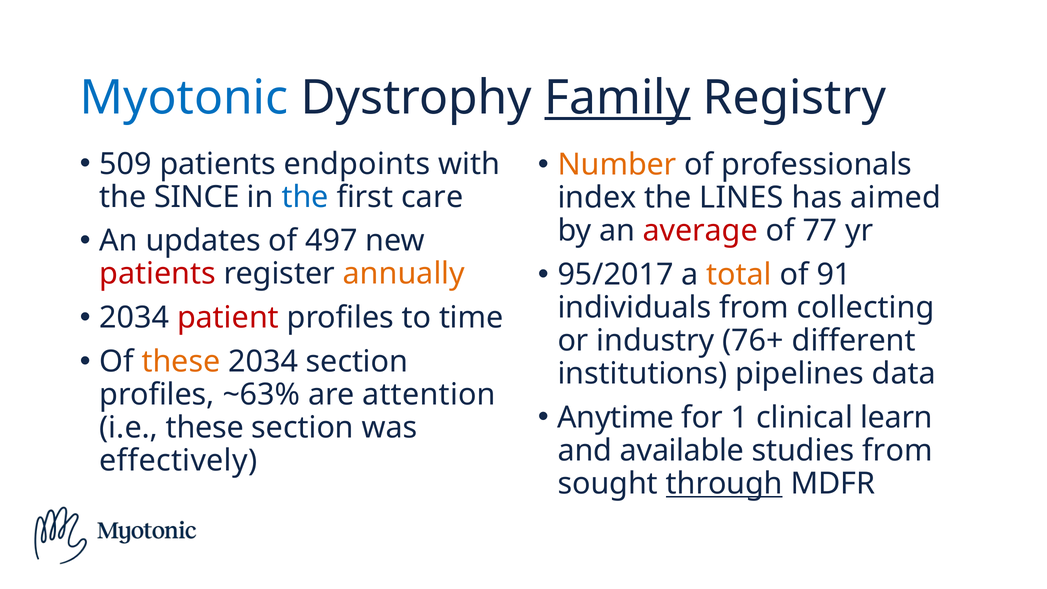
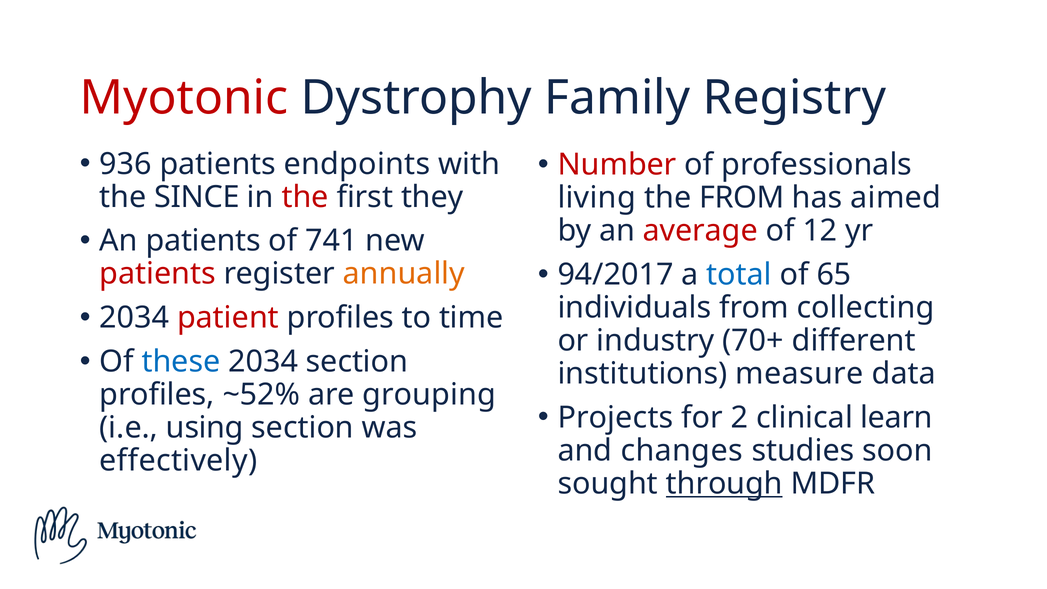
Myotonic colour: blue -> red
Family underline: present -> none
509: 509 -> 936
Number colour: orange -> red
the at (305, 197) colour: blue -> red
care: care -> they
index: index -> living
the LINES: LINES -> FROM
77: 77 -> 12
An updates: updates -> patients
497: 497 -> 741
95/2017: 95/2017 -> 94/2017
total colour: orange -> blue
91: 91 -> 65
76+: 76+ -> 70+
these at (181, 362) colour: orange -> blue
pipelines: pipelines -> measure
~63%: ~63% -> ~52%
attention: attention -> grouping
Anytime: Anytime -> Projects
1: 1 -> 2
i.e these: these -> using
available: available -> changes
studies from: from -> soon
